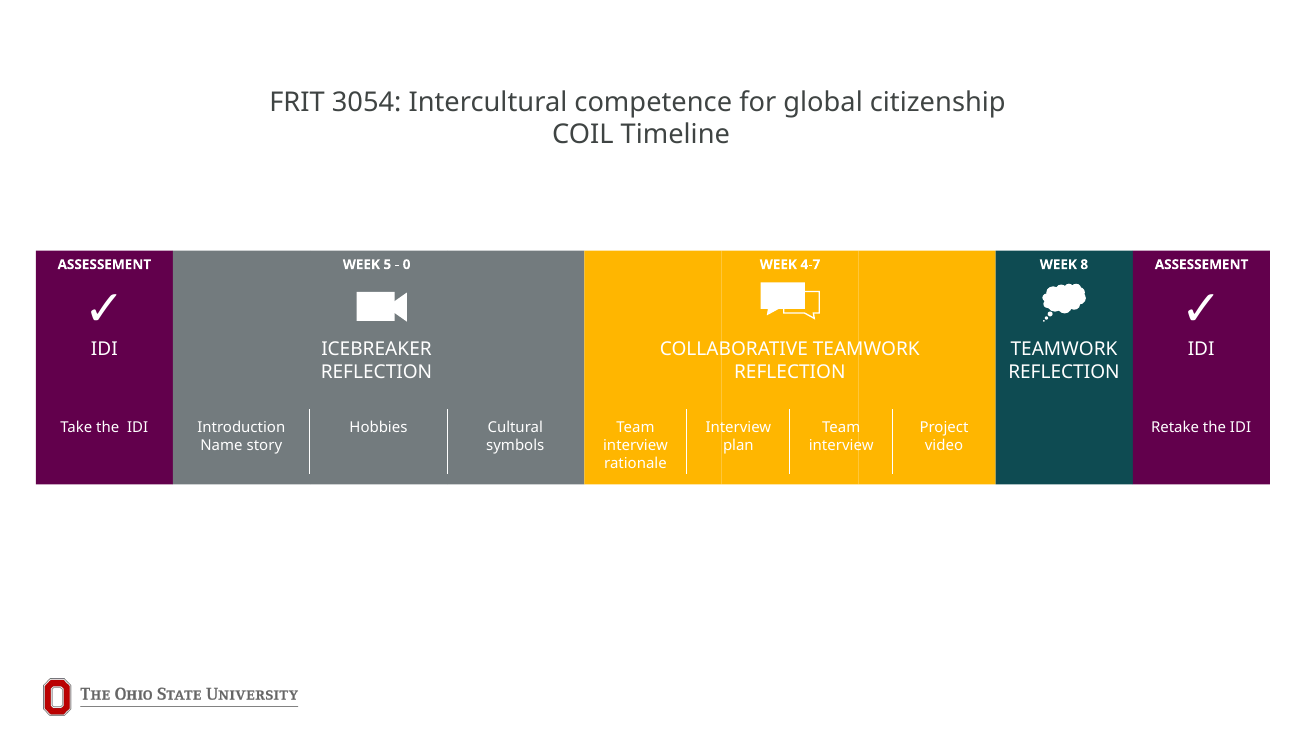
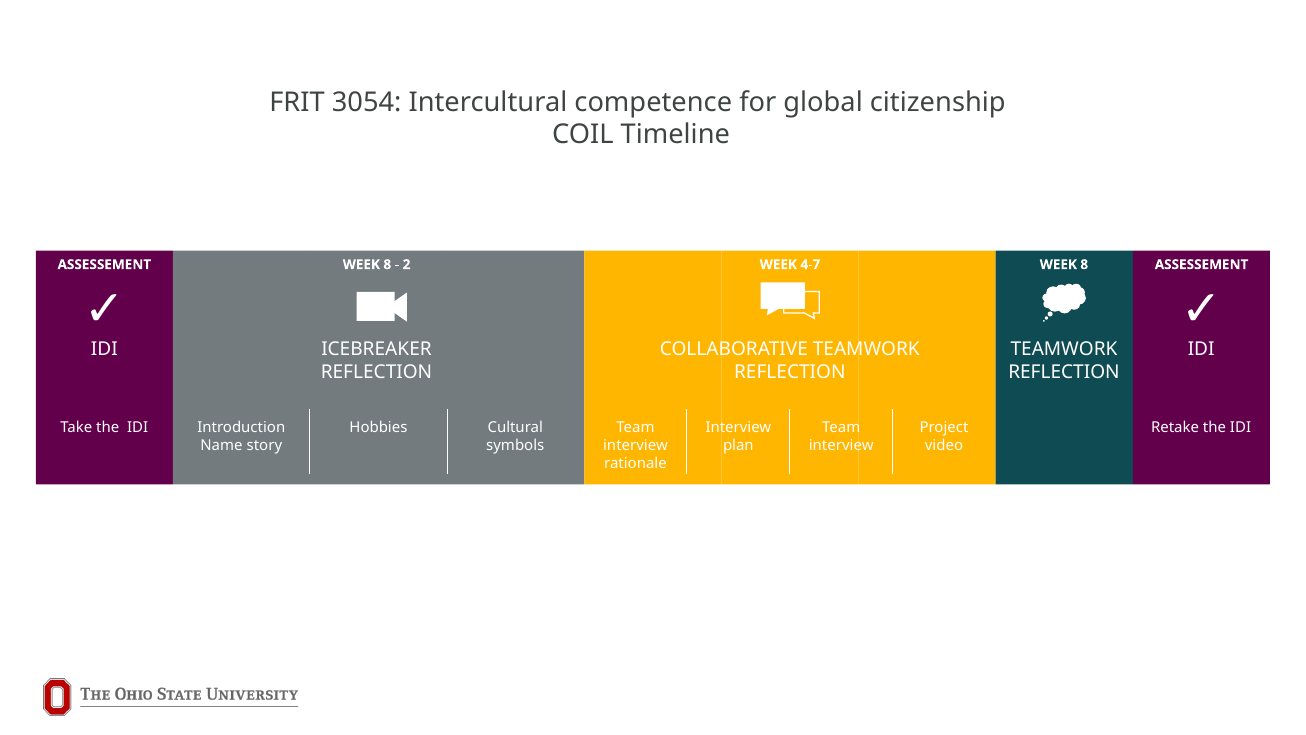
ASSESSEMENT WEEK 5: 5 -> 8
0: 0 -> 2
